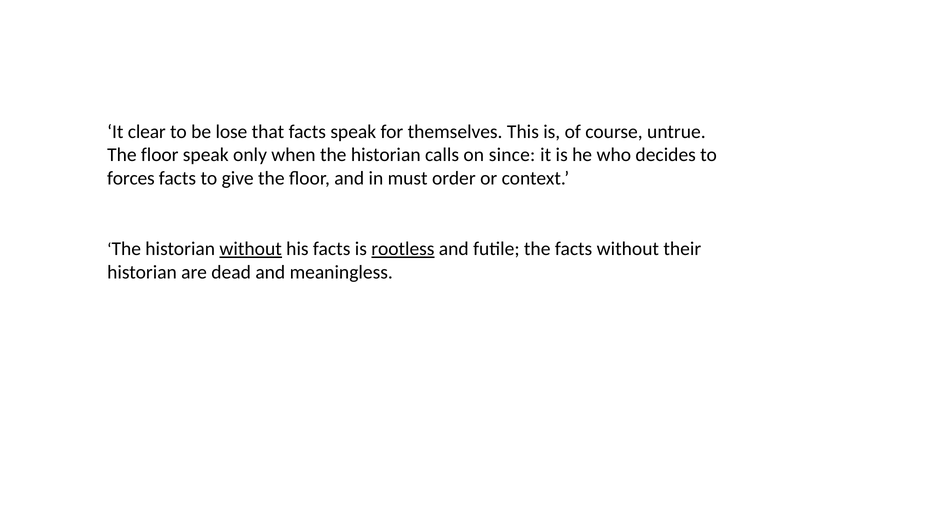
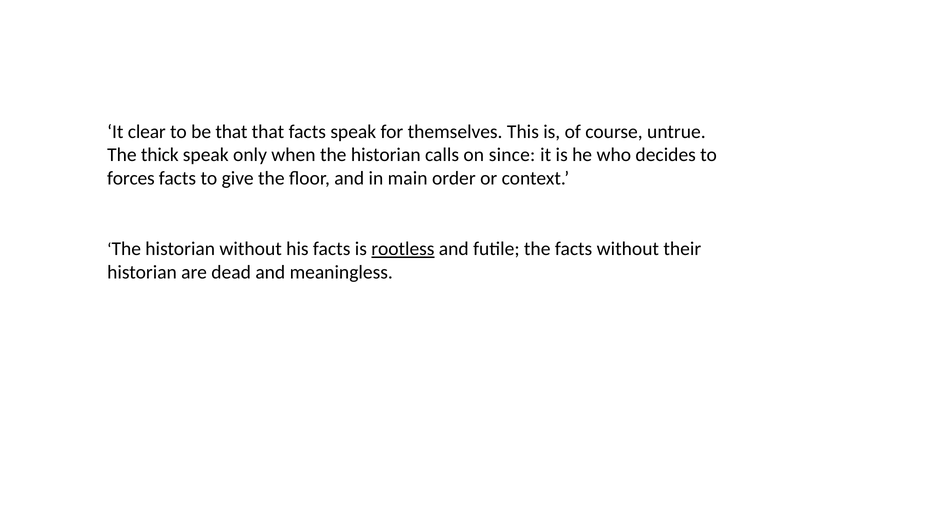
be lose: lose -> that
floor at (160, 155): floor -> thick
must: must -> main
without at (251, 249) underline: present -> none
